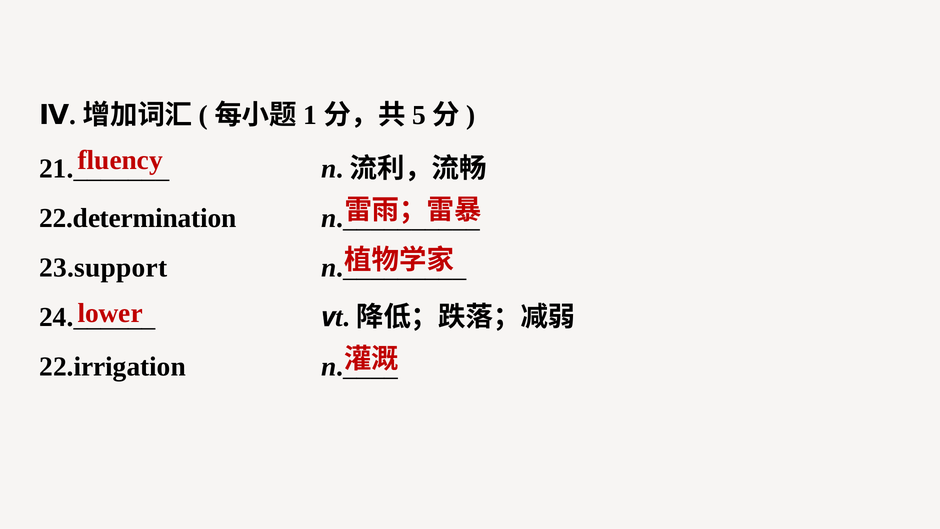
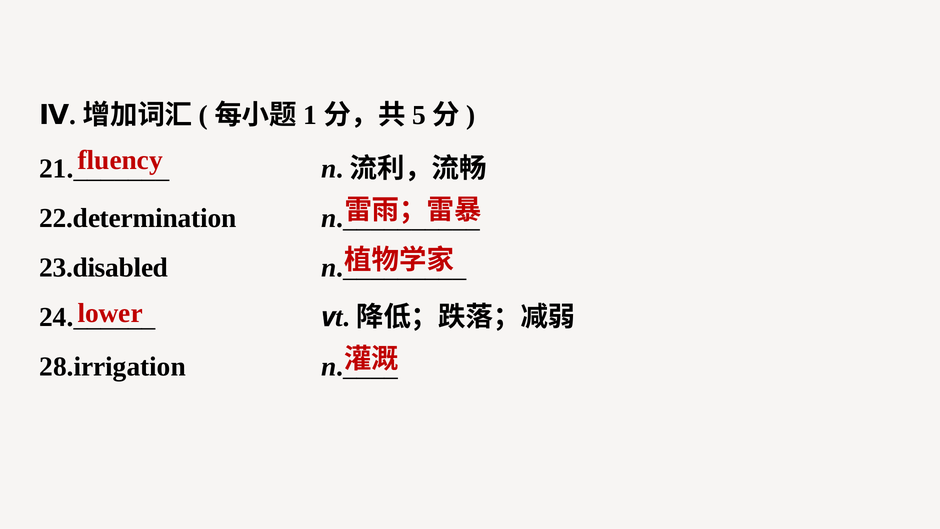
23.support: 23.support -> 23.disabled
22.irrigation: 22.irrigation -> 28.irrigation
